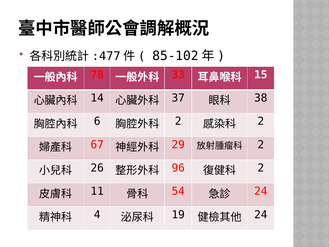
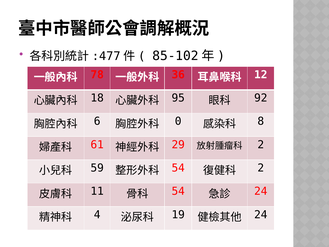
33: 33 -> 36
15: 15 -> 12
14: 14 -> 18
37: 37 -> 95
38: 38 -> 92
2 at (178, 121): 2 -> 0
2 at (261, 121): 2 -> 8
67: 67 -> 61
26: 26 -> 59
96 at (178, 168): 96 -> 54
